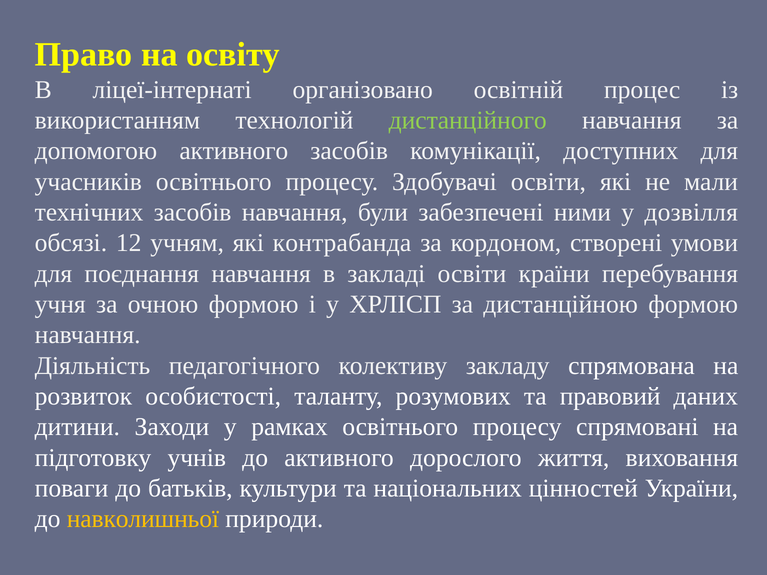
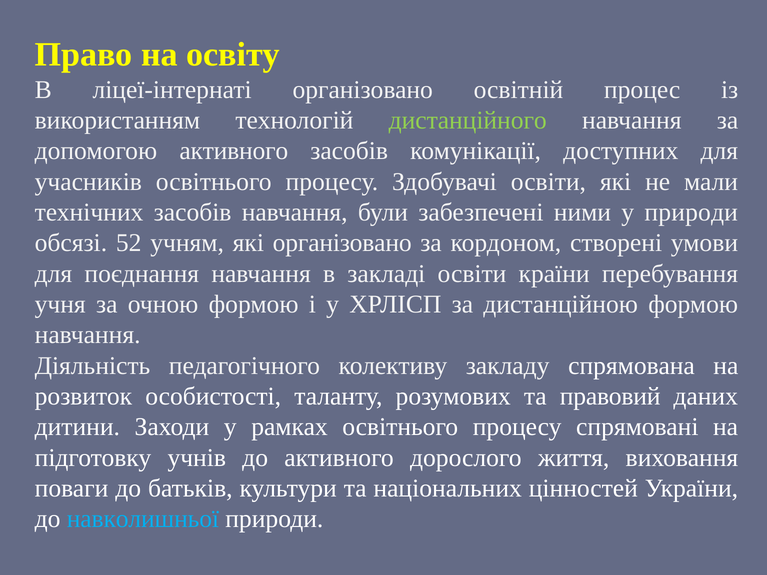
у дозвілля: дозвілля -> природи
12: 12 -> 52
які контрабанда: контрабанда -> організовано
навколишньої colour: yellow -> light blue
